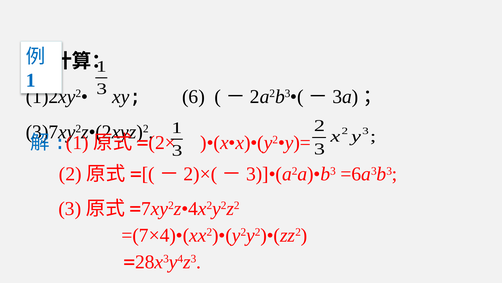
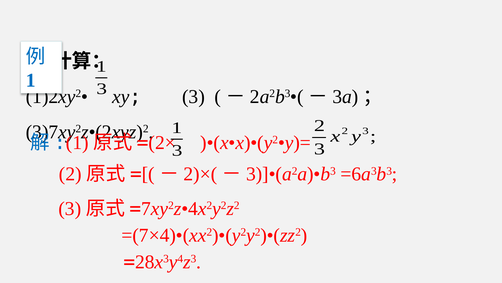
xy 6: 6 -> 3
